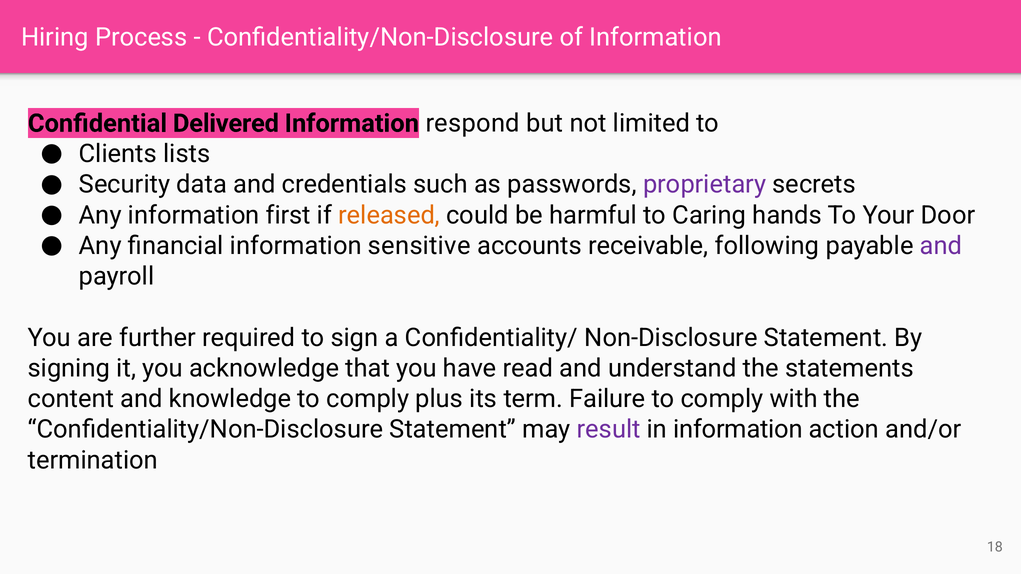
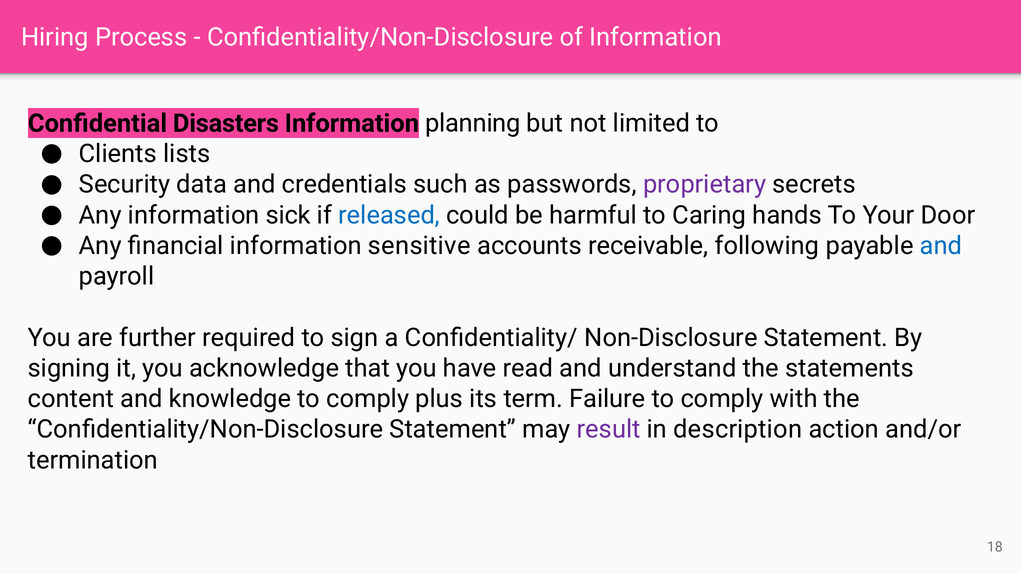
Delivered: Delivered -> Disasters
respond: respond -> planning
first: first -> sick
released colour: orange -> blue
and at (941, 246) colour: purple -> blue
in information: information -> description
